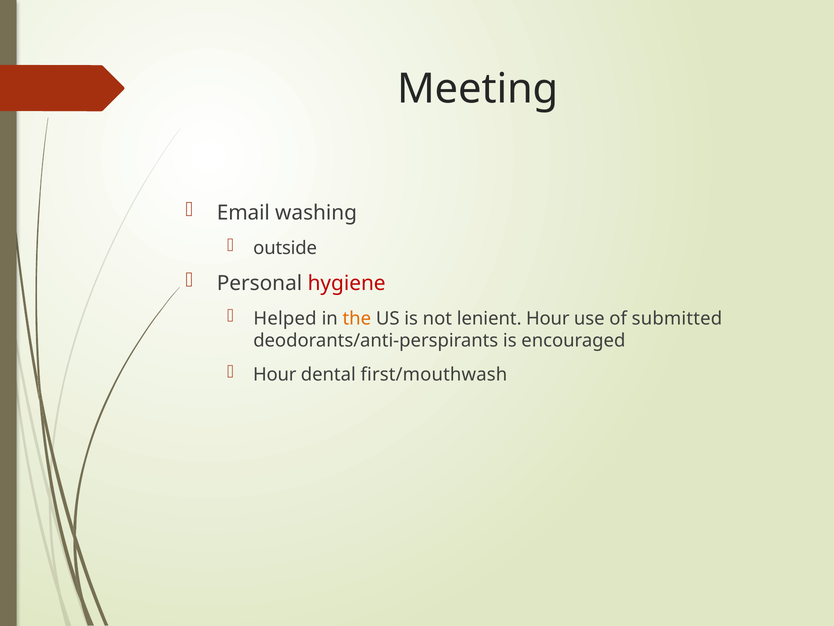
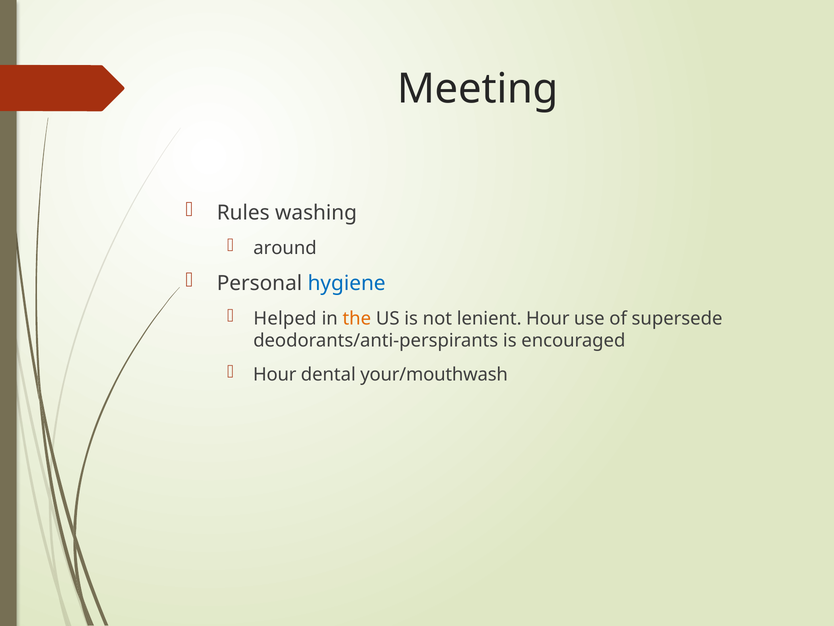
Email: Email -> Rules
outside: outside -> around
hygiene colour: red -> blue
submitted: submitted -> supersede
first/mouthwash: first/mouthwash -> your/mouthwash
